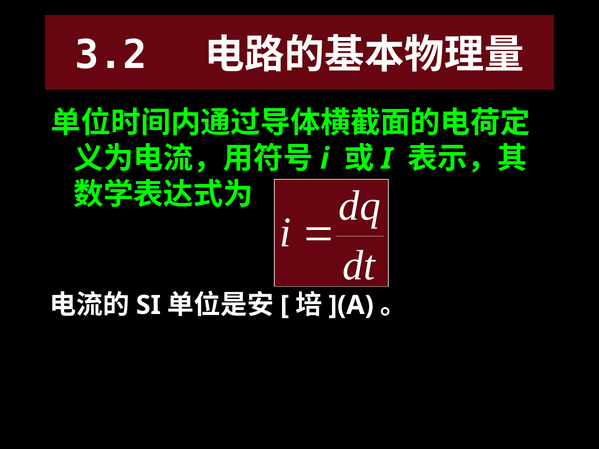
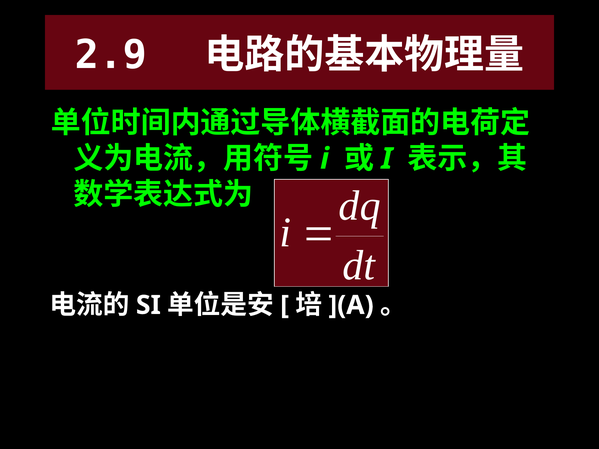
3.2: 3.2 -> 2.9
